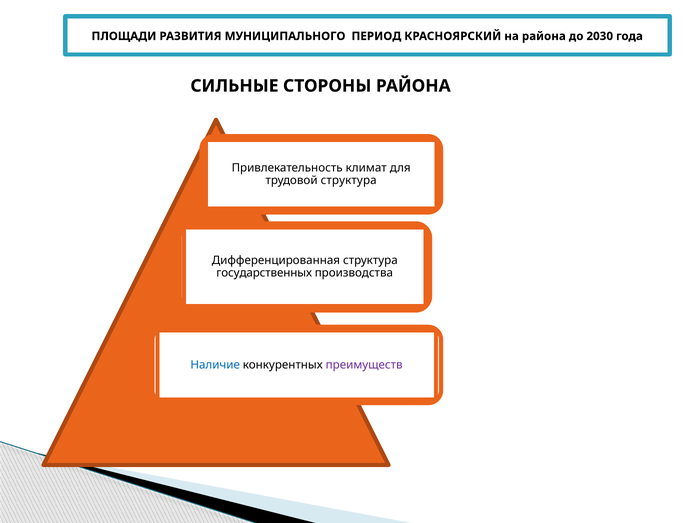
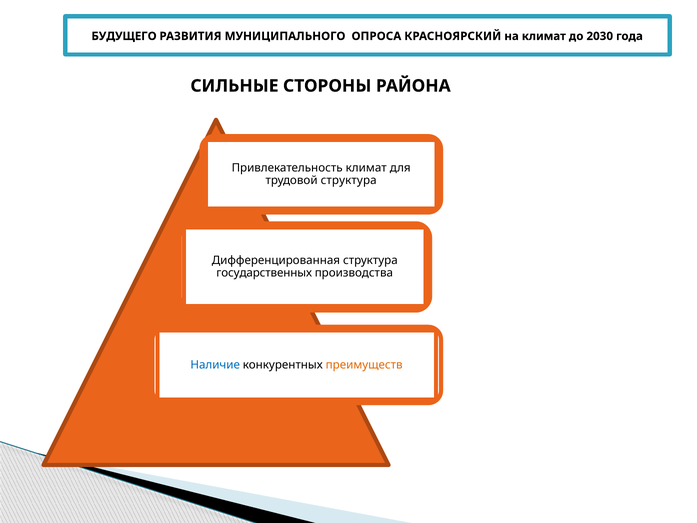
ПЛОЩАДИ: ПЛОЩАДИ -> БУДУЩЕГО
ПЕРИОД: ПЕРИОД -> ОПРОСА
на района: района -> климат
преимуществ colour: purple -> orange
